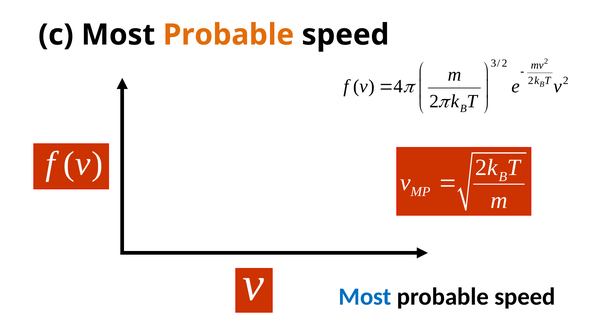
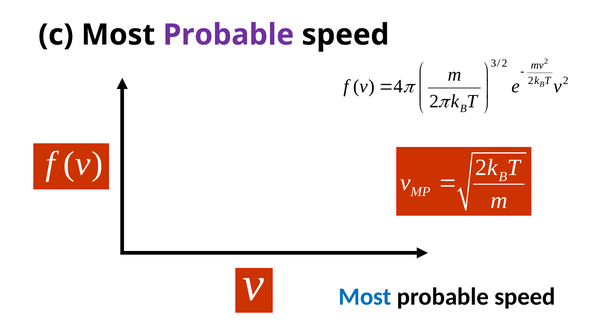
Probable at (229, 35) colour: orange -> purple
